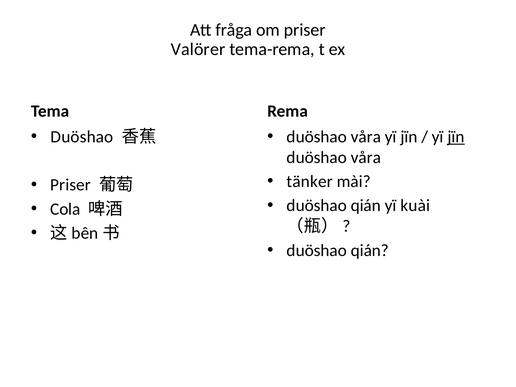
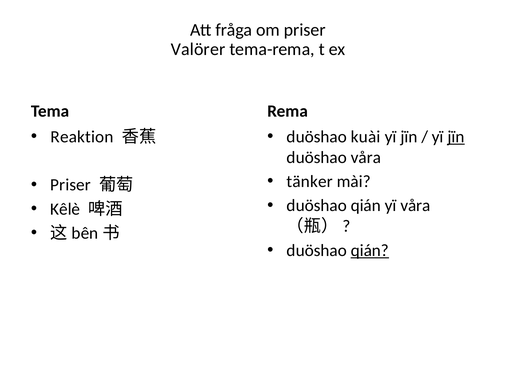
Duöshao at (82, 137): Duöshao -> Reaktion
våra at (366, 137): våra -> kuài
yï kuài: kuài -> våra
Cola: Cola -> Kêlè
qián at (370, 250) underline: none -> present
